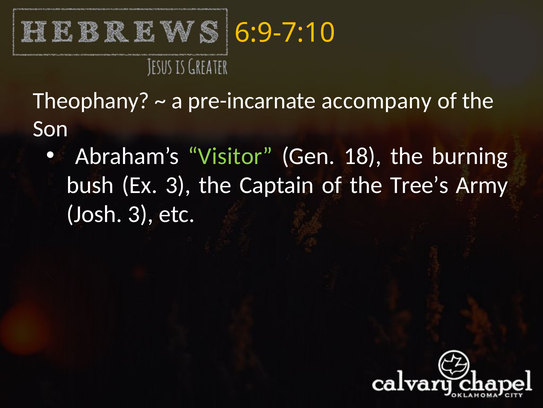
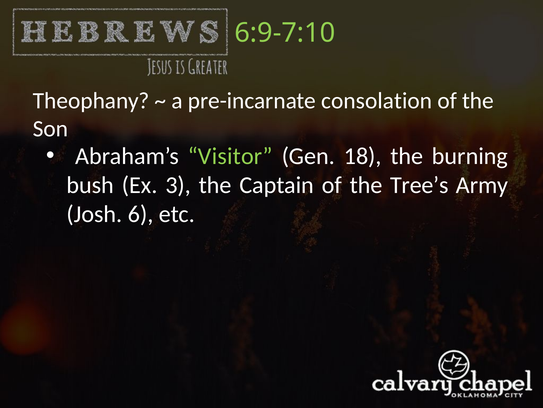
6:9-7:10 colour: yellow -> light green
accompany: accompany -> consolation
Josh 3: 3 -> 6
